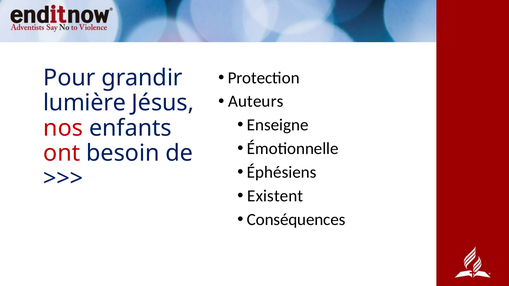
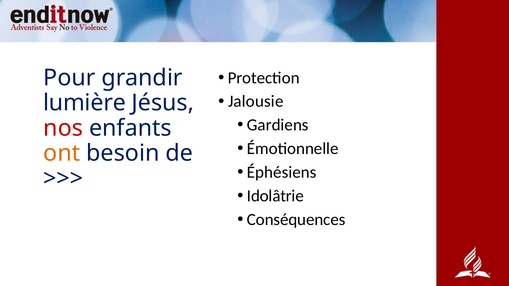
Auteurs: Auteurs -> Jalousie
Enseigne: Enseigne -> Gardiens
ont colour: red -> orange
Existent: Existent -> Idolâtrie
